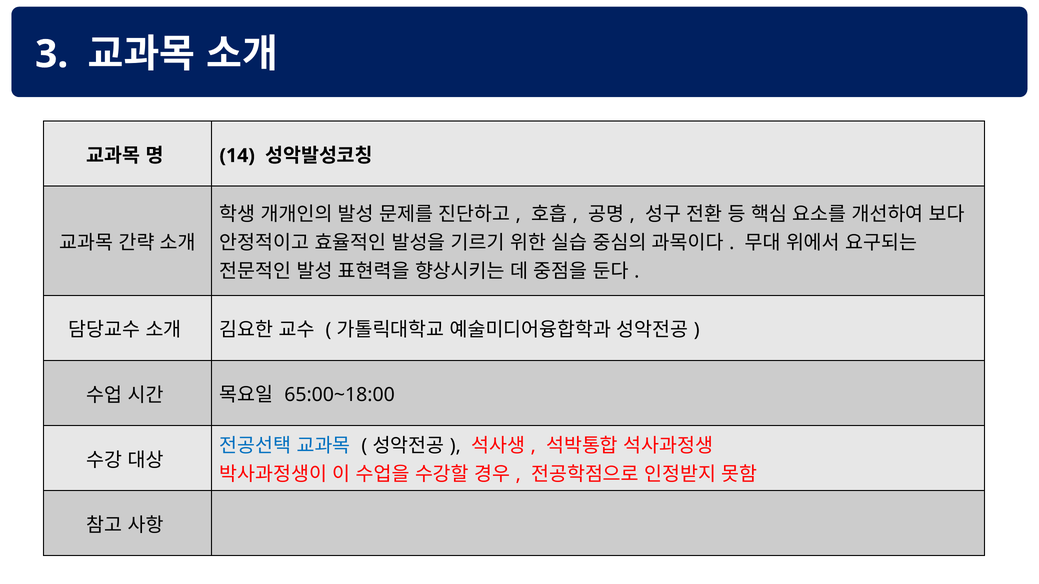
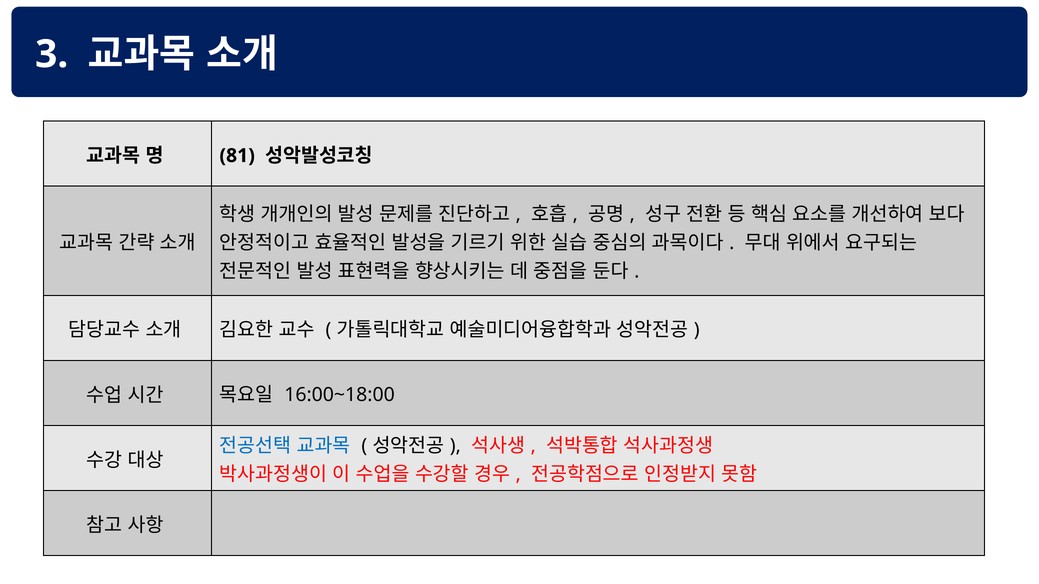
14: 14 -> 81
65:00~18:00: 65:00~18:00 -> 16:00~18:00
